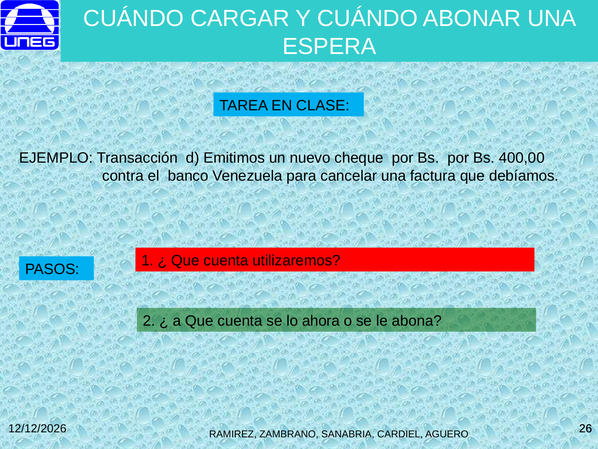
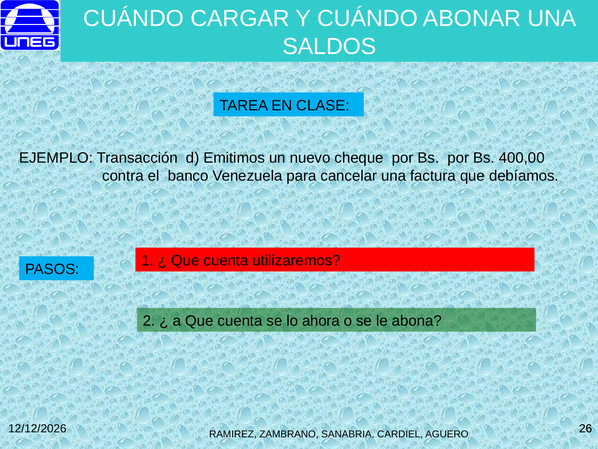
ESPERA: ESPERA -> SALDOS
